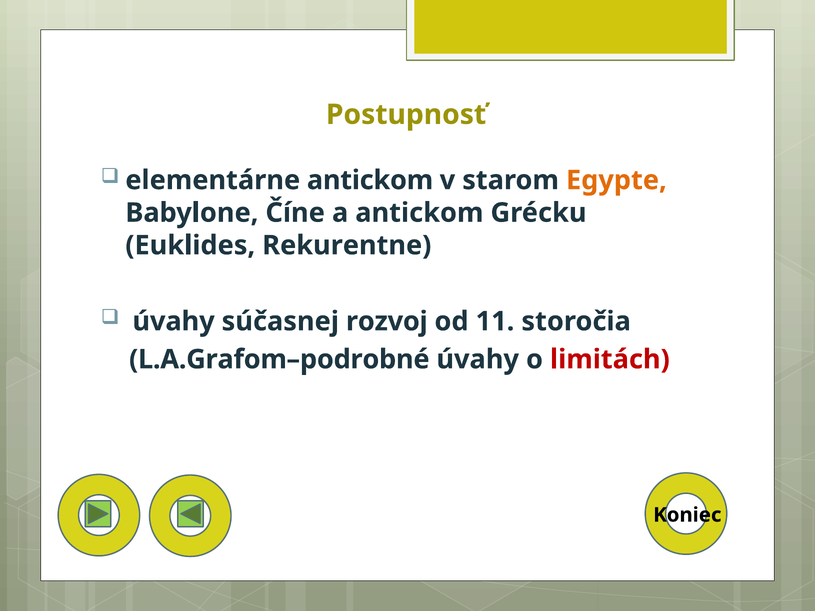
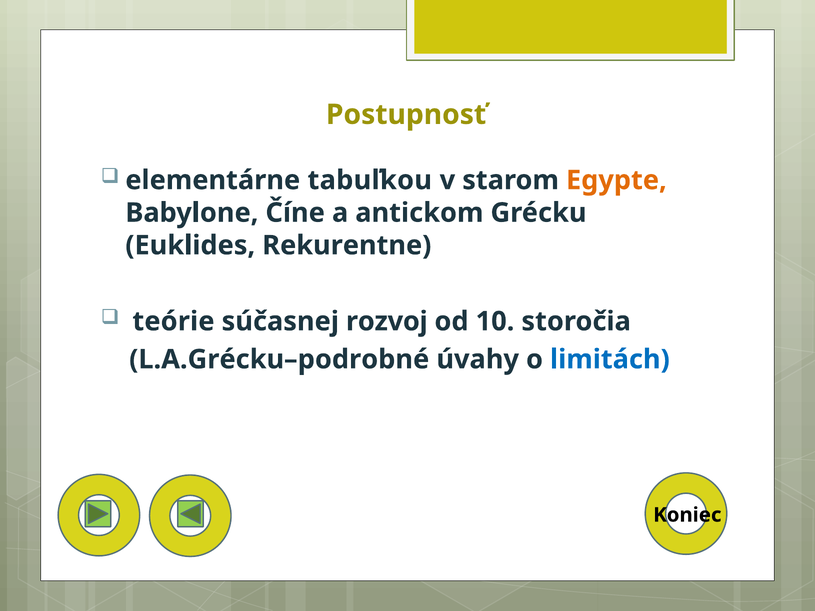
elementárne antickom: antickom -> tabuľkou
úvahy at (174, 322): úvahy -> teórie
11: 11 -> 10
L.A.Grafom–podrobné: L.A.Grafom–podrobné -> L.A.Grécku–podrobné
limitách colour: red -> blue
